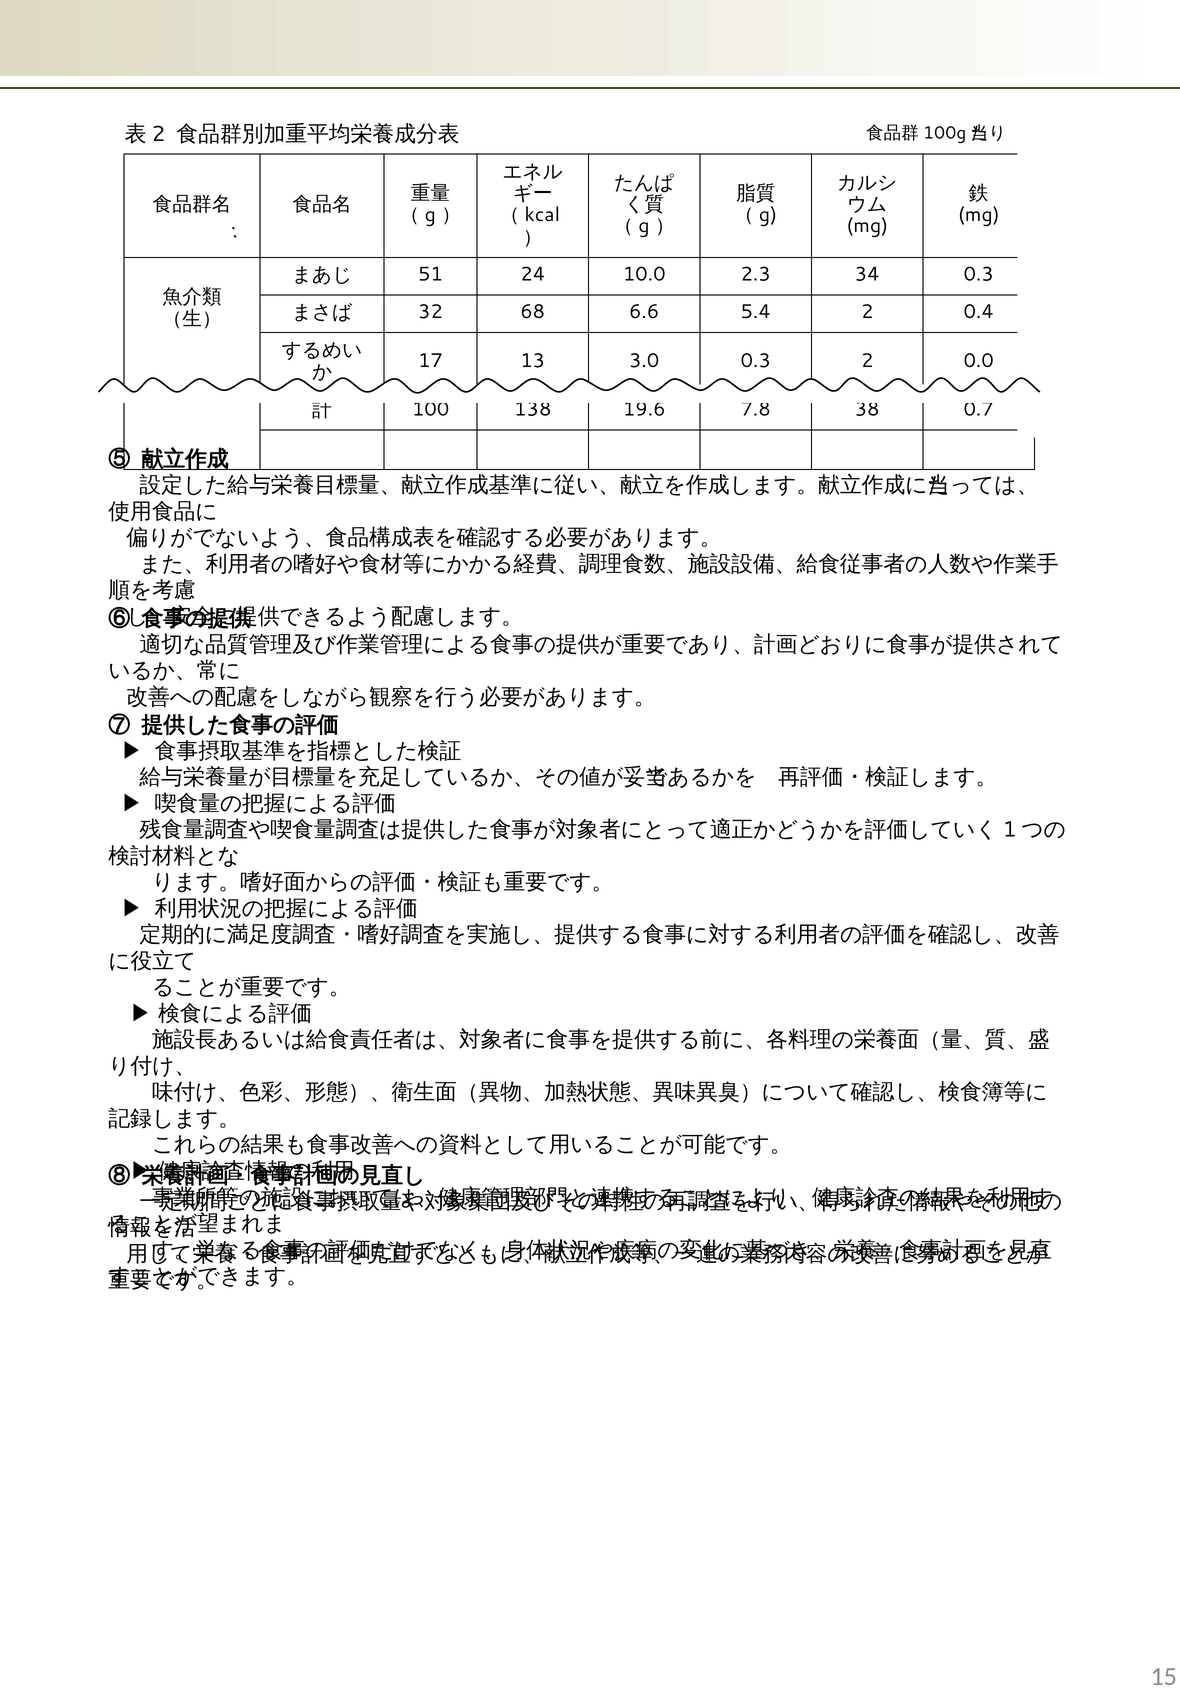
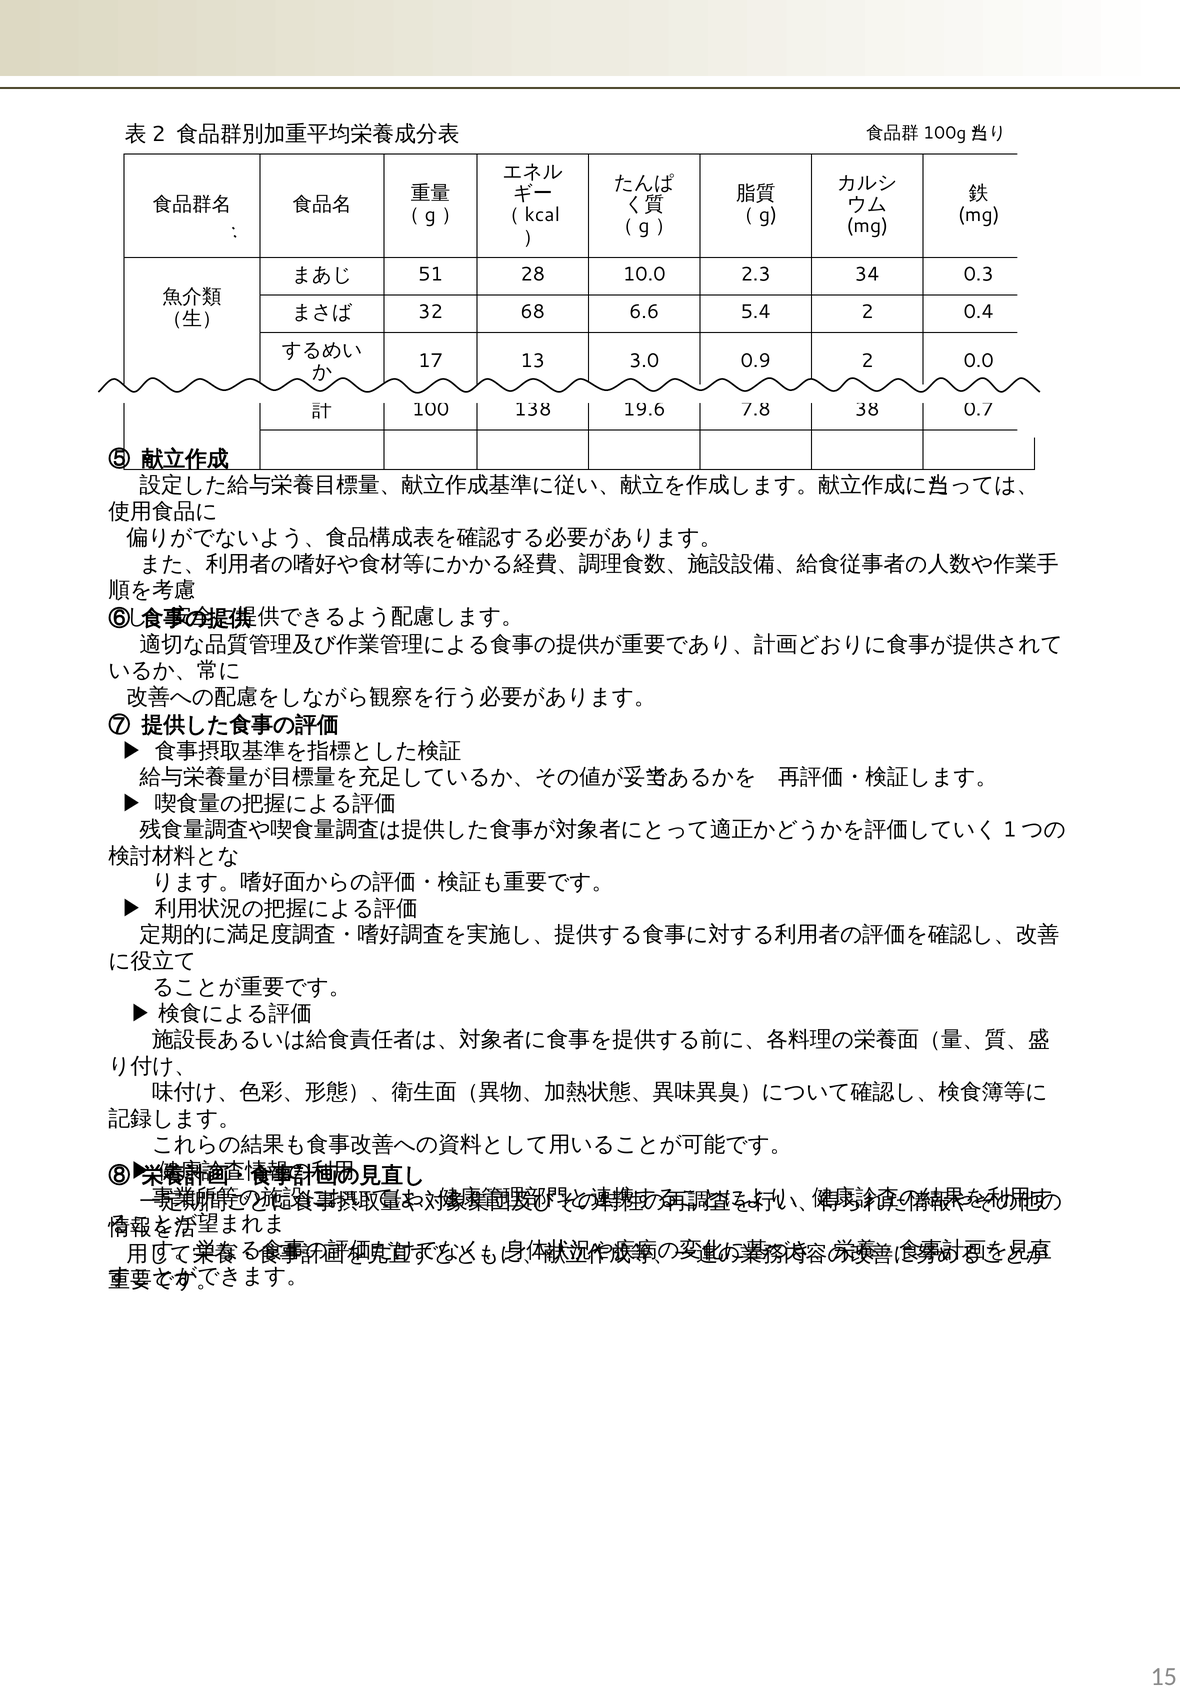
24: 24 -> 28
3.0 0.3: 0.3 -> 0.9
